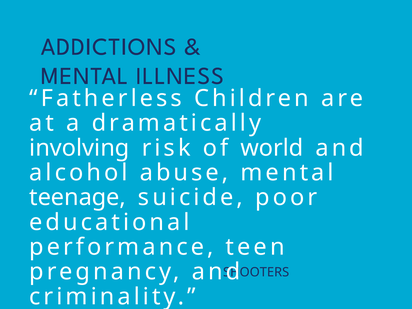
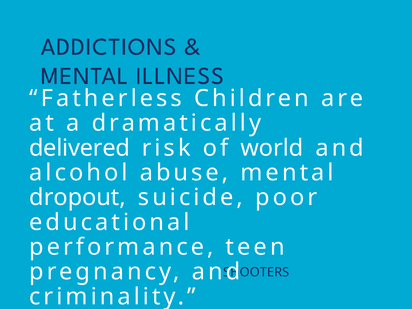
involving: involving -> delivered
teenage: teenage -> dropout
